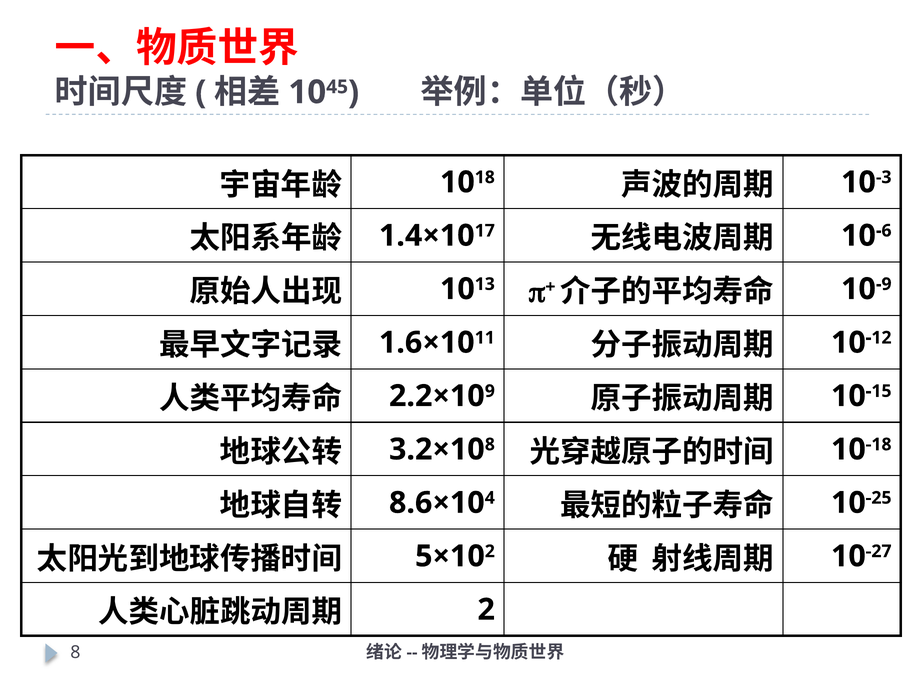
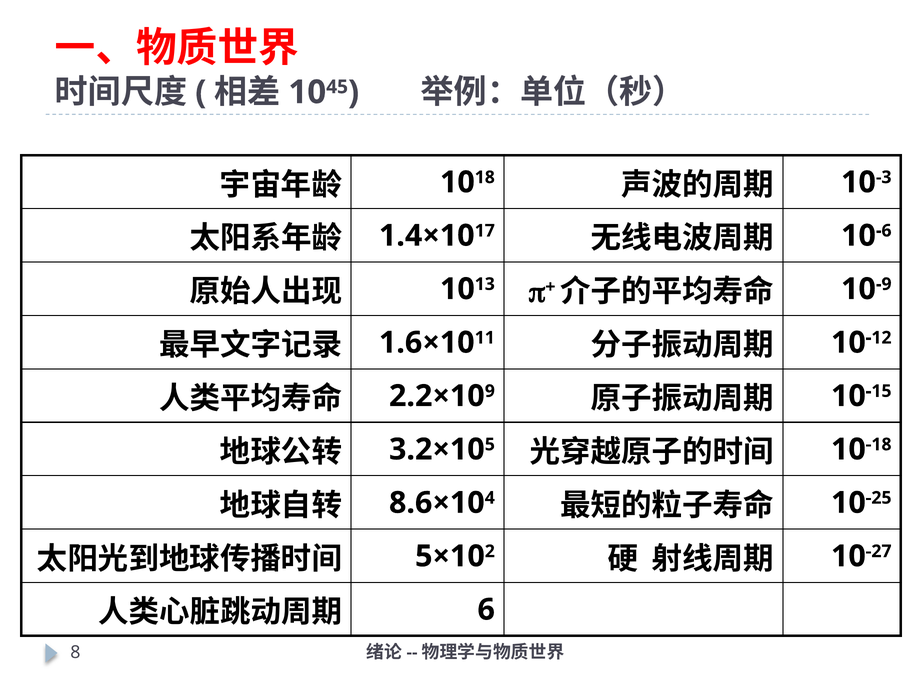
8 at (490, 445): 8 -> 5
2 at (486, 610): 2 -> 6
